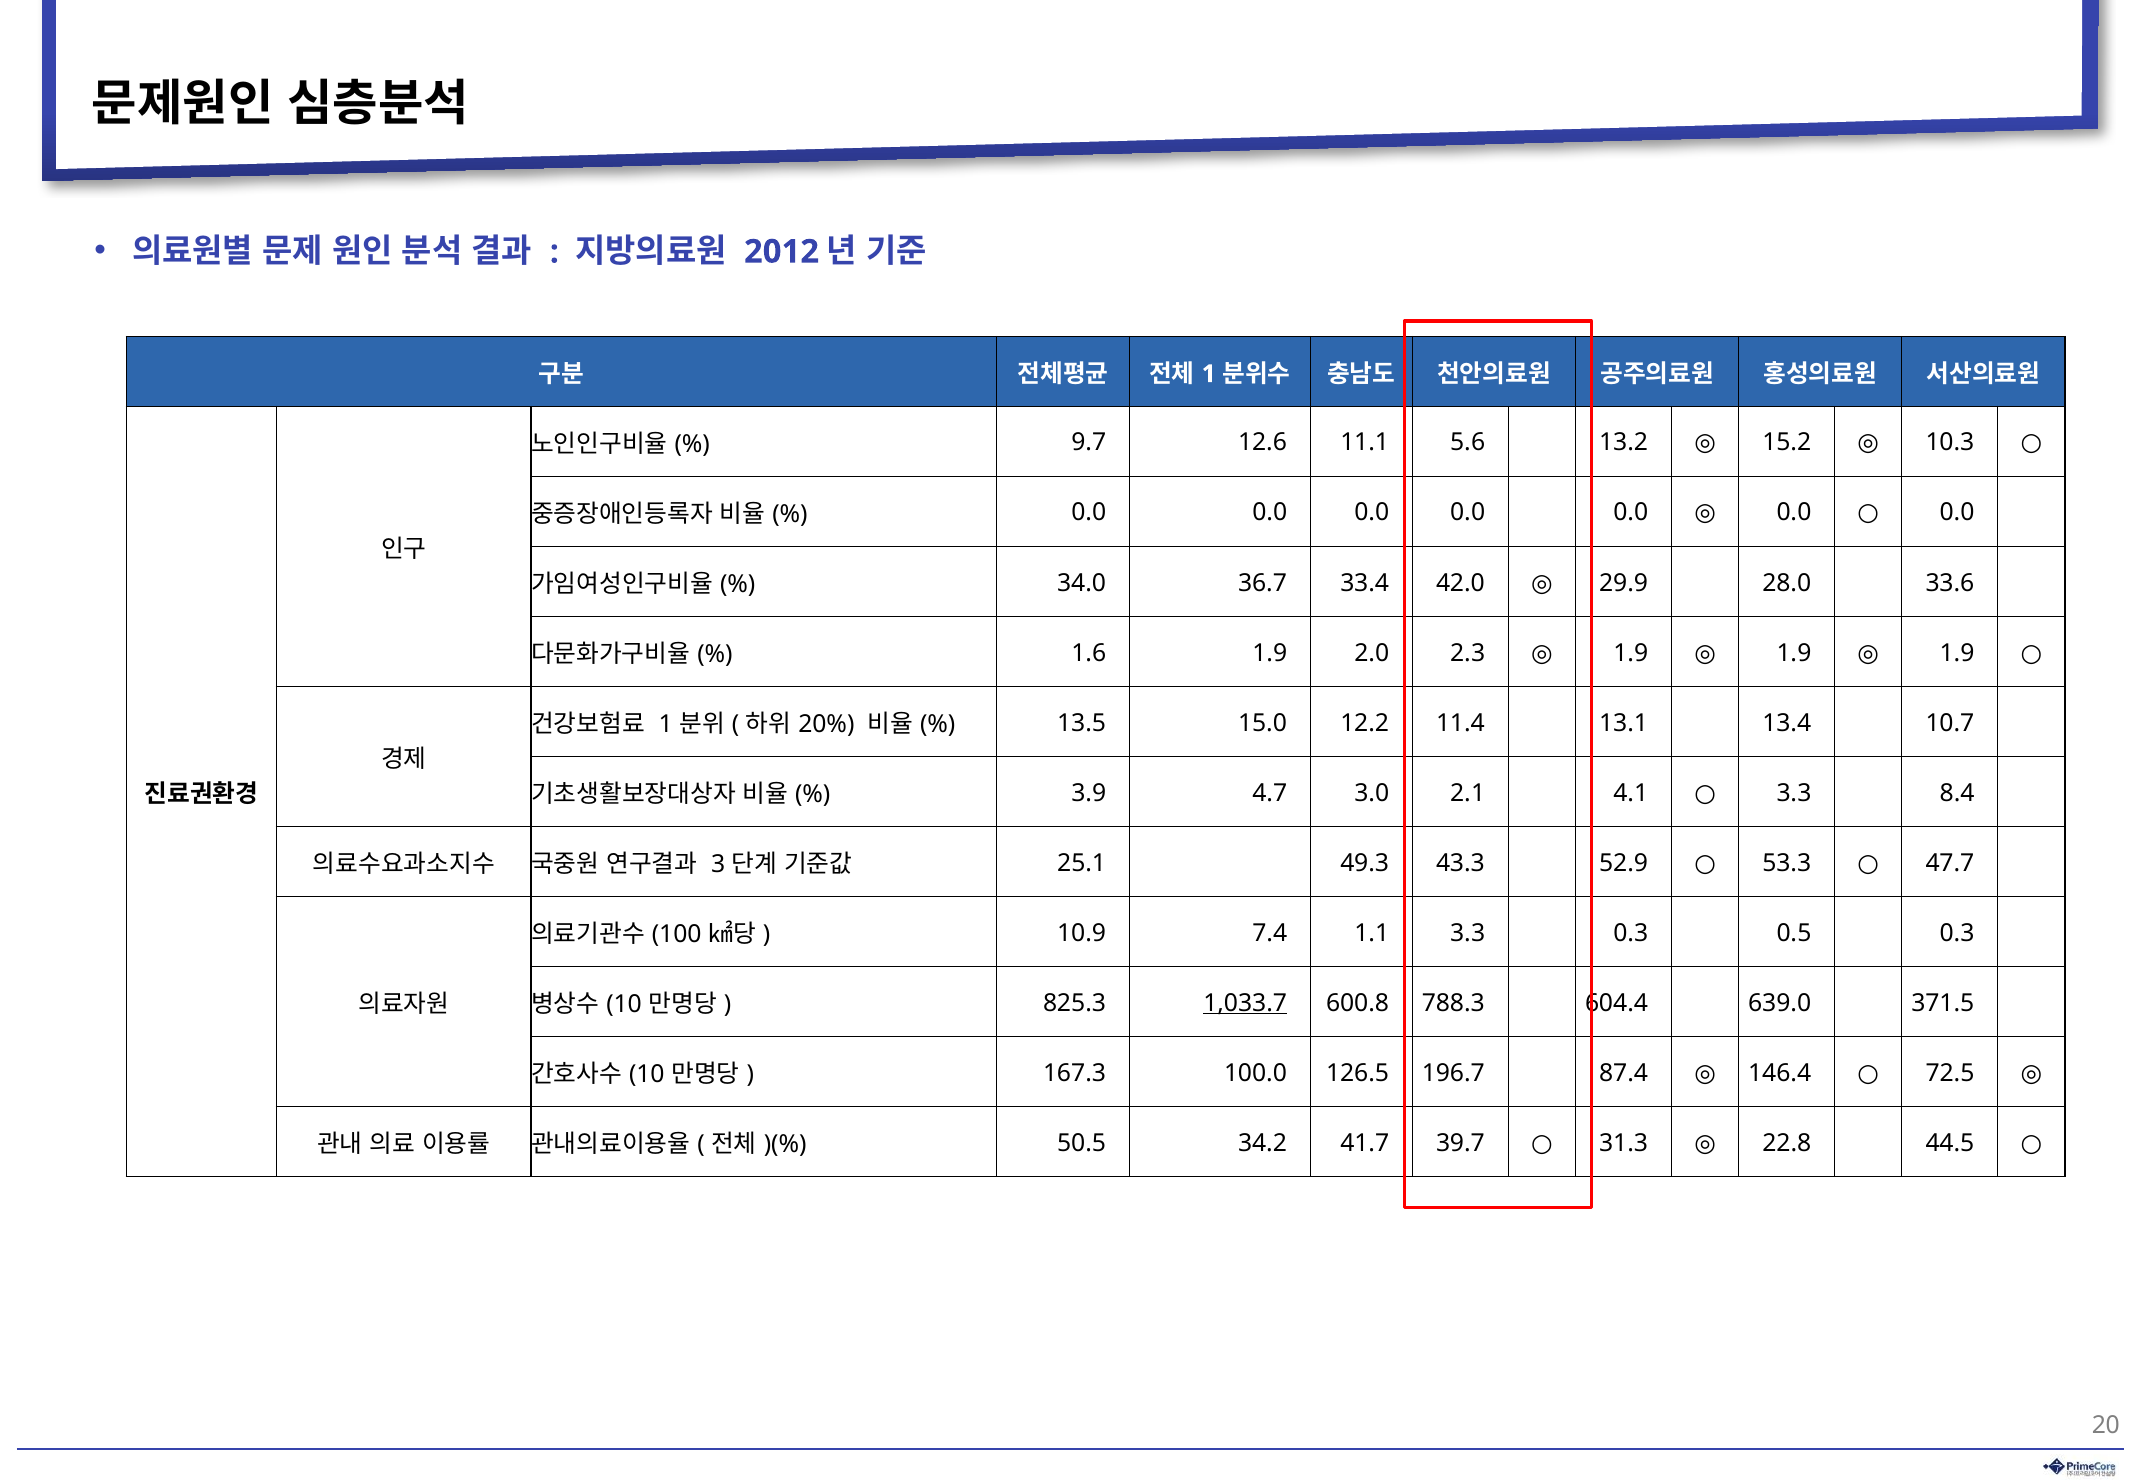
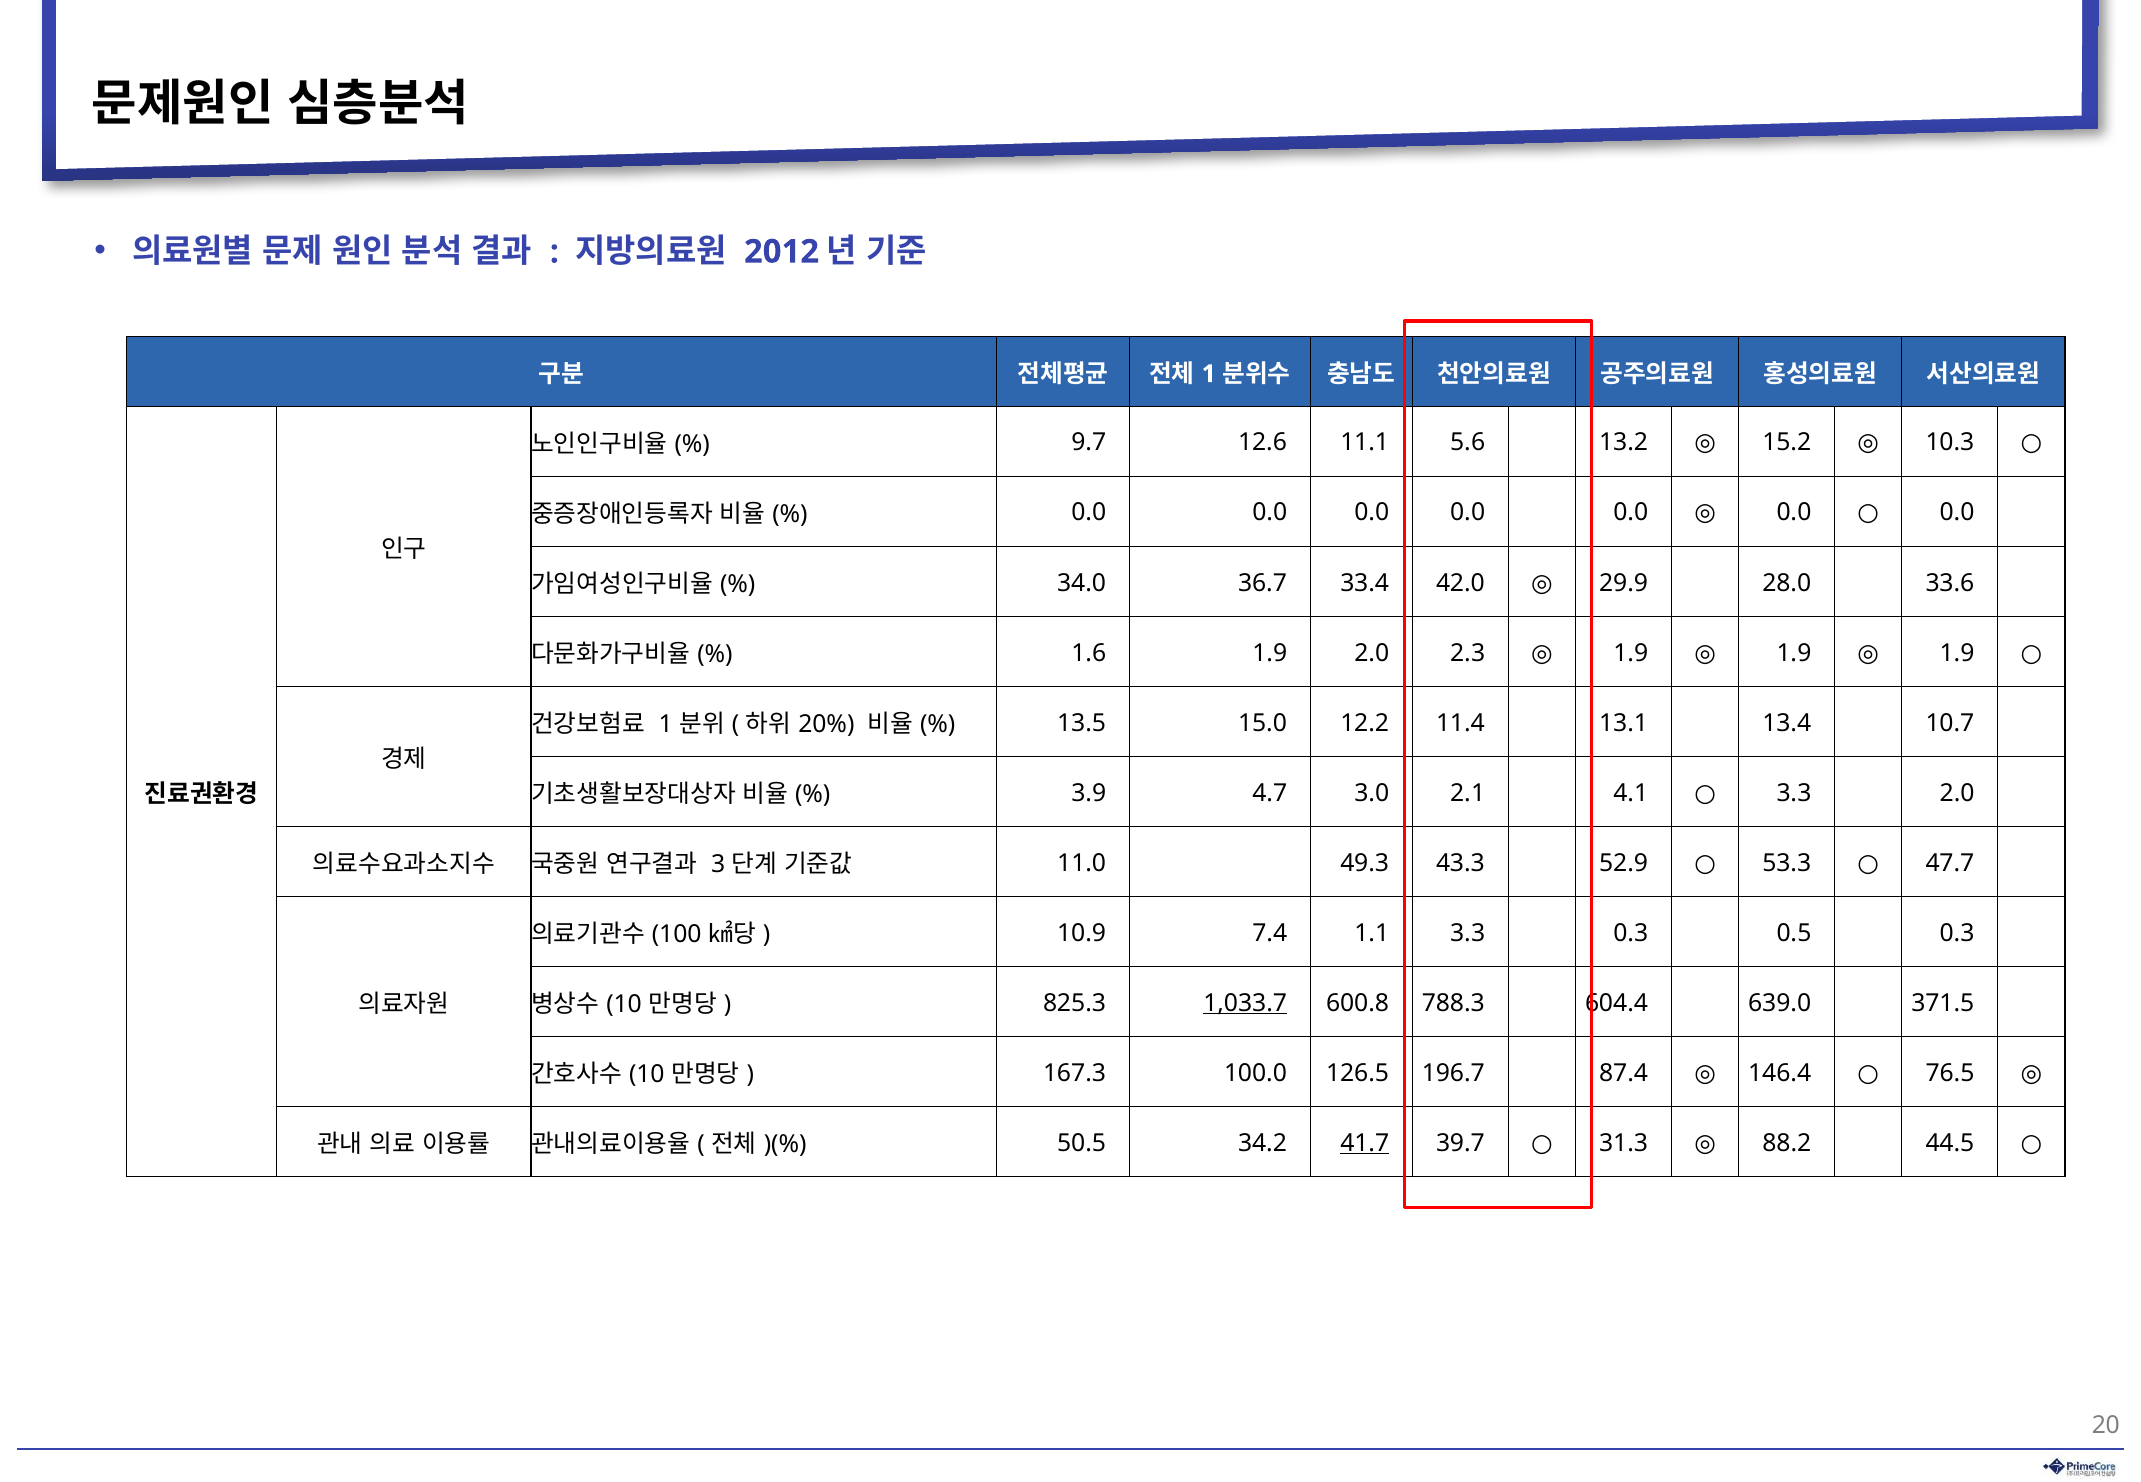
3.3 8.4: 8.4 -> 2.0
25.1: 25.1 -> 11.0
72.5: 72.5 -> 76.5
41.7 underline: none -> present
22.8: 22.8 -> 88.2
